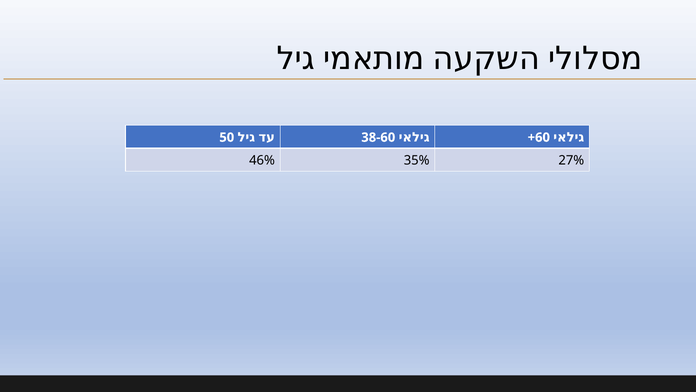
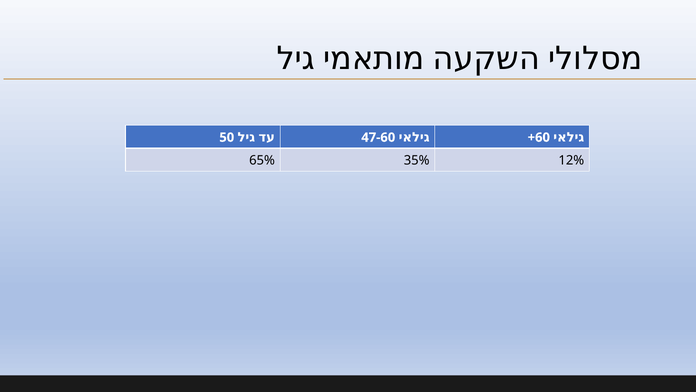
38-60: 38-60 -> 47-60
46%: 46% -> 65%
27%: 27% -> 12%
